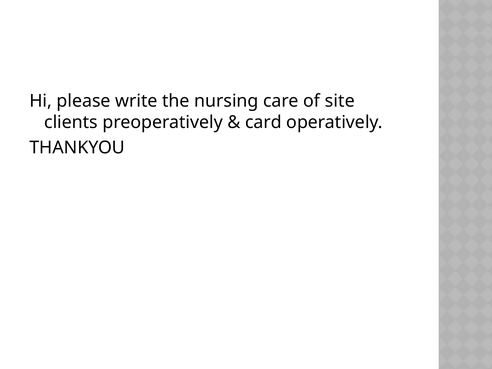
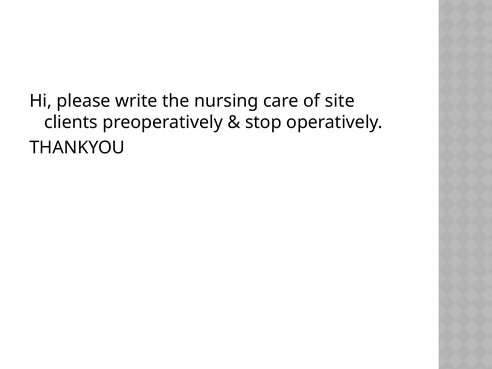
card: card -> stop
